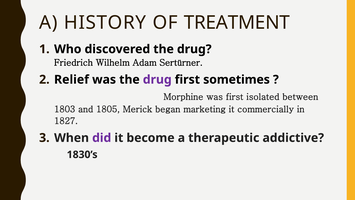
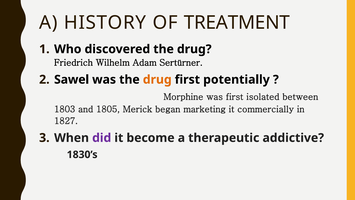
Relief: Relief -> Sawel
drug at (157, 79) colour: purple -> orange
sometimes: sometimes -> potentially
